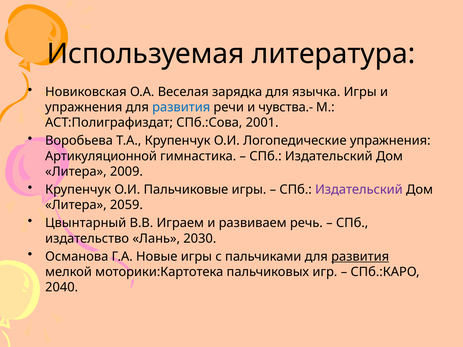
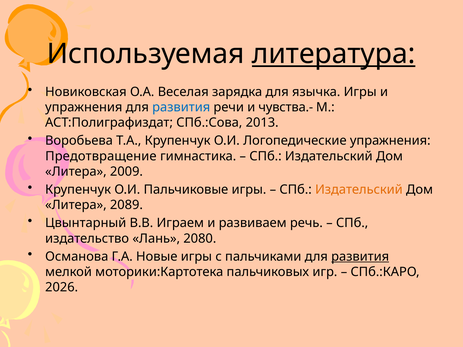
литература underline: none -> present
2001: 2001 -> 2013
Артикуляционной: Артикуляционной -> Предотвращение
Издательский at (359, 190) colour: purple -> orange
2059: 2059 -> 2089
2030: 2030 -> 2080
2040: 2040 -> 2026
